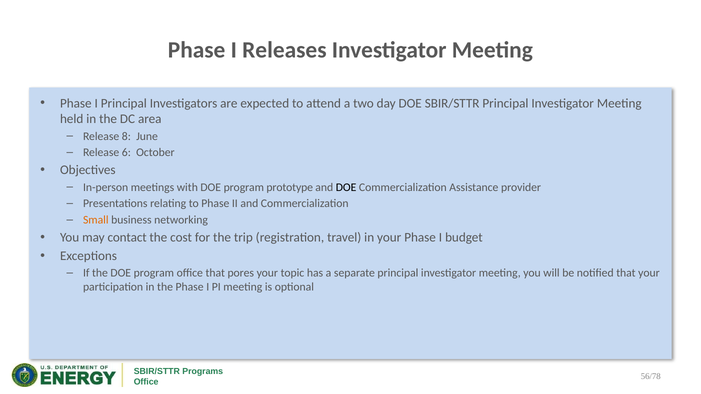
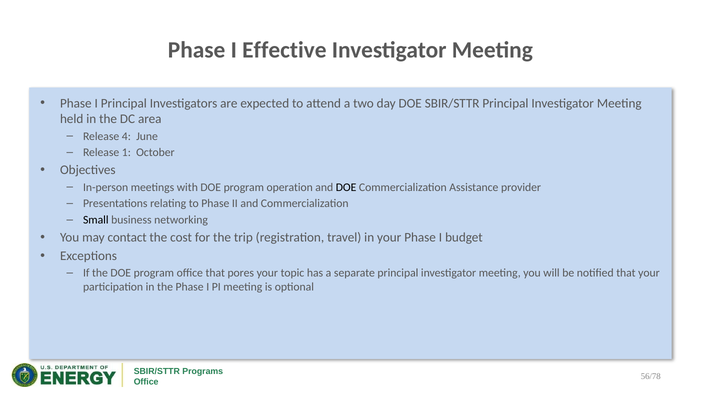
Releases: Releases -> Effective
8: 8 -> 4
6: 6 -> 1
prototype: prototype -> operation
Small colour: orange -> black
